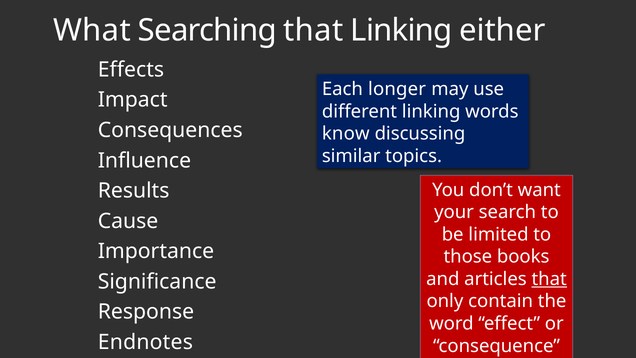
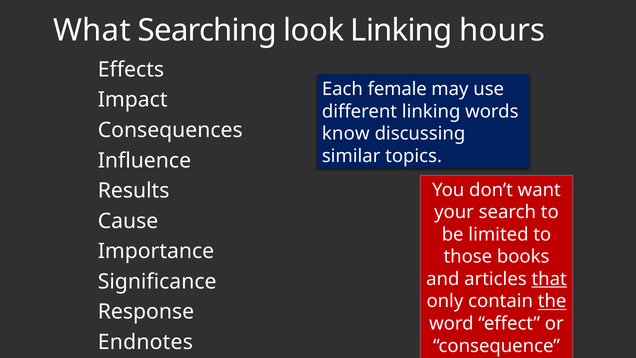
Searching that: that -> look
either: either -> hours
longer: longer -> female
the underline: none -> present
